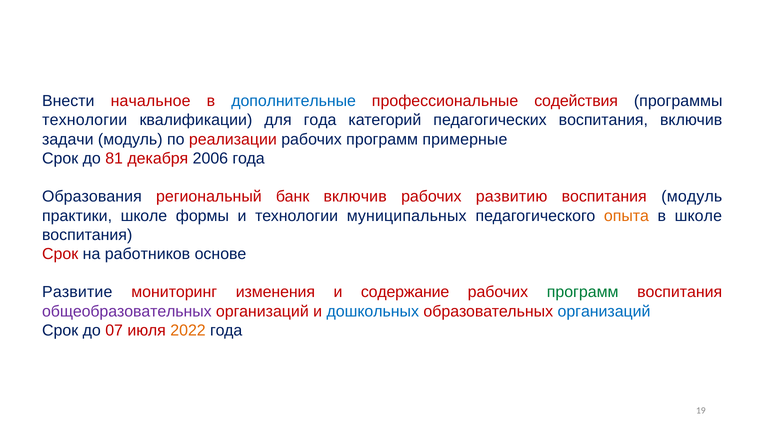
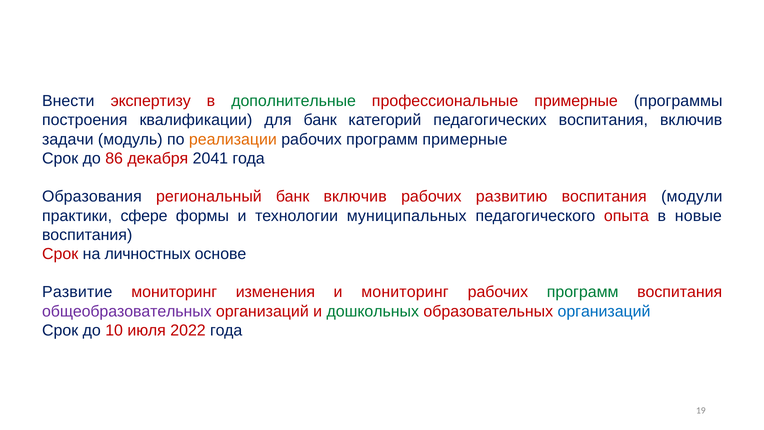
начальное: начальное -> экспертизу
дополнительные colour: blue -> green
профессиональные содействия: содействия -> примерные
технологии at (85, 120): технологии -> построения
для года: года -> банк
реализации colour: red -> orange
81: 81 -> 86
2006: 2006 -> 2041
воспитания модуль: модуль -> модули
практики школе: школе -> сфере
опыта colour: orange -> red
в школе: школе -> новые
работников: работников -> личностных
и содержание: содержание -> мониторинг
дошкольных colour: blue -> green
07: 07 -> 10
2022 colour: orange -> red
